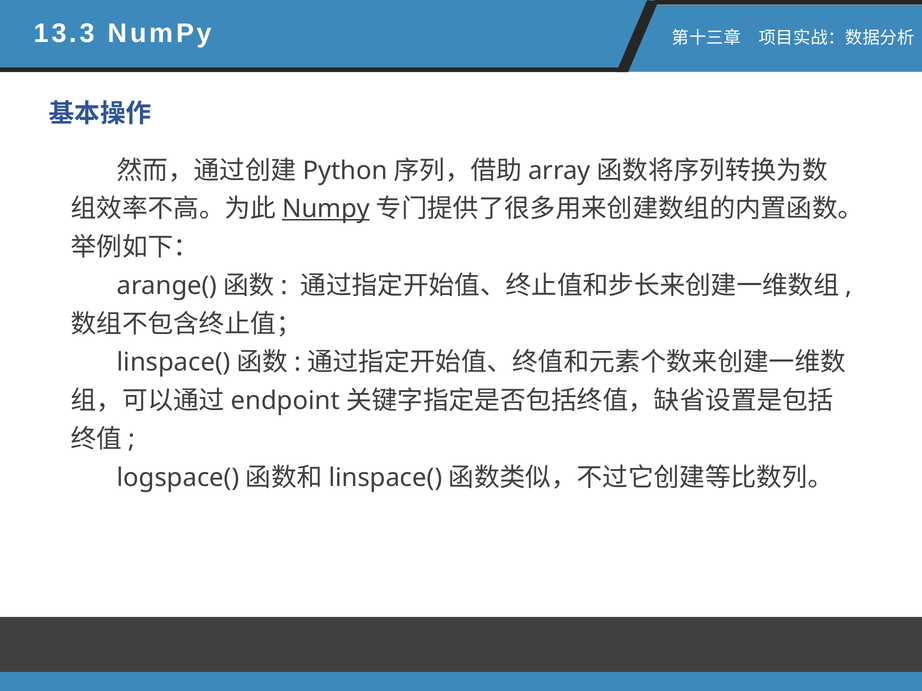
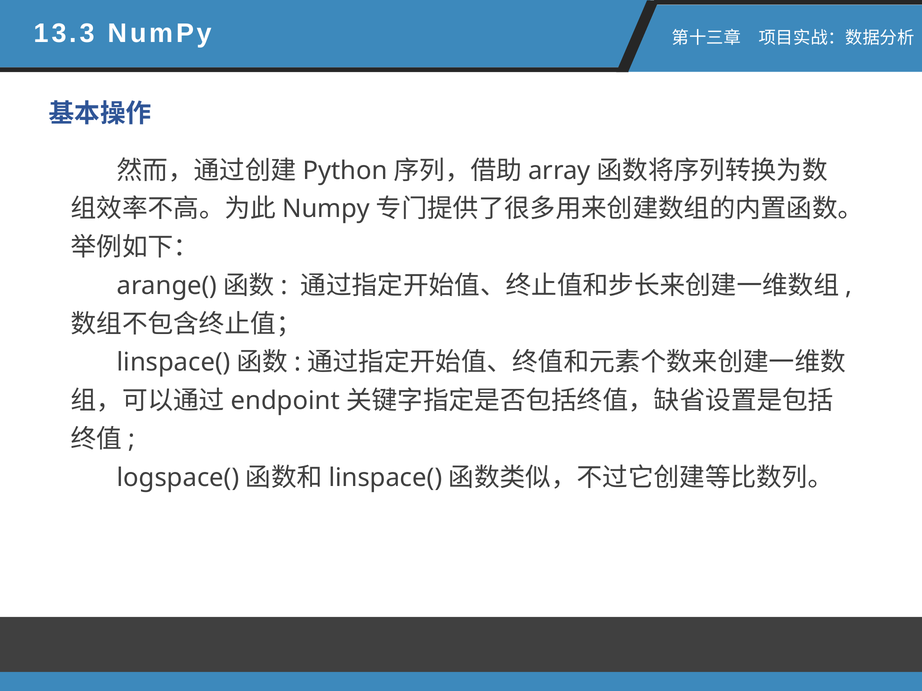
Numpy at (326, 209) underline: present -> none
